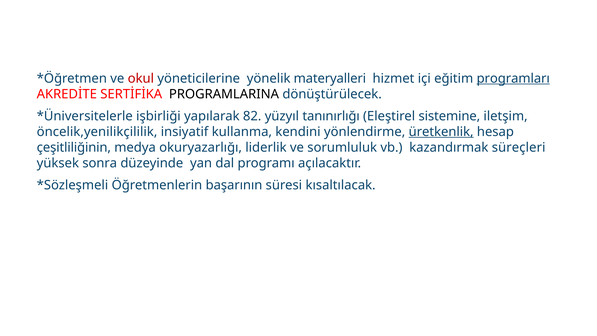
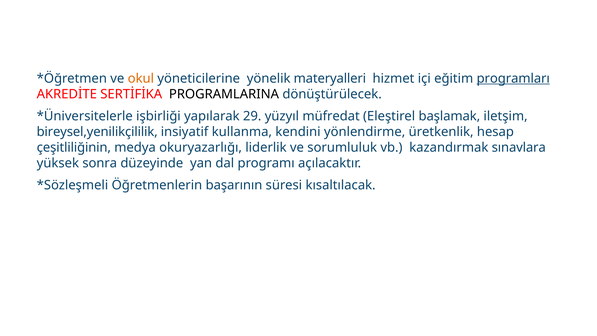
okul colour: red -> orange
82: 82 -> 29
tanınırlığı: tanınırlığı -> müfredat
sistemine: sistemine -> başlamak
öncelik,yenilikçililik: öncelik,yenilikçililik -> bireysel,yenilikçililik
üretkenlik underline: present -> none
süreçleri: süreçleri -> sınavlara
